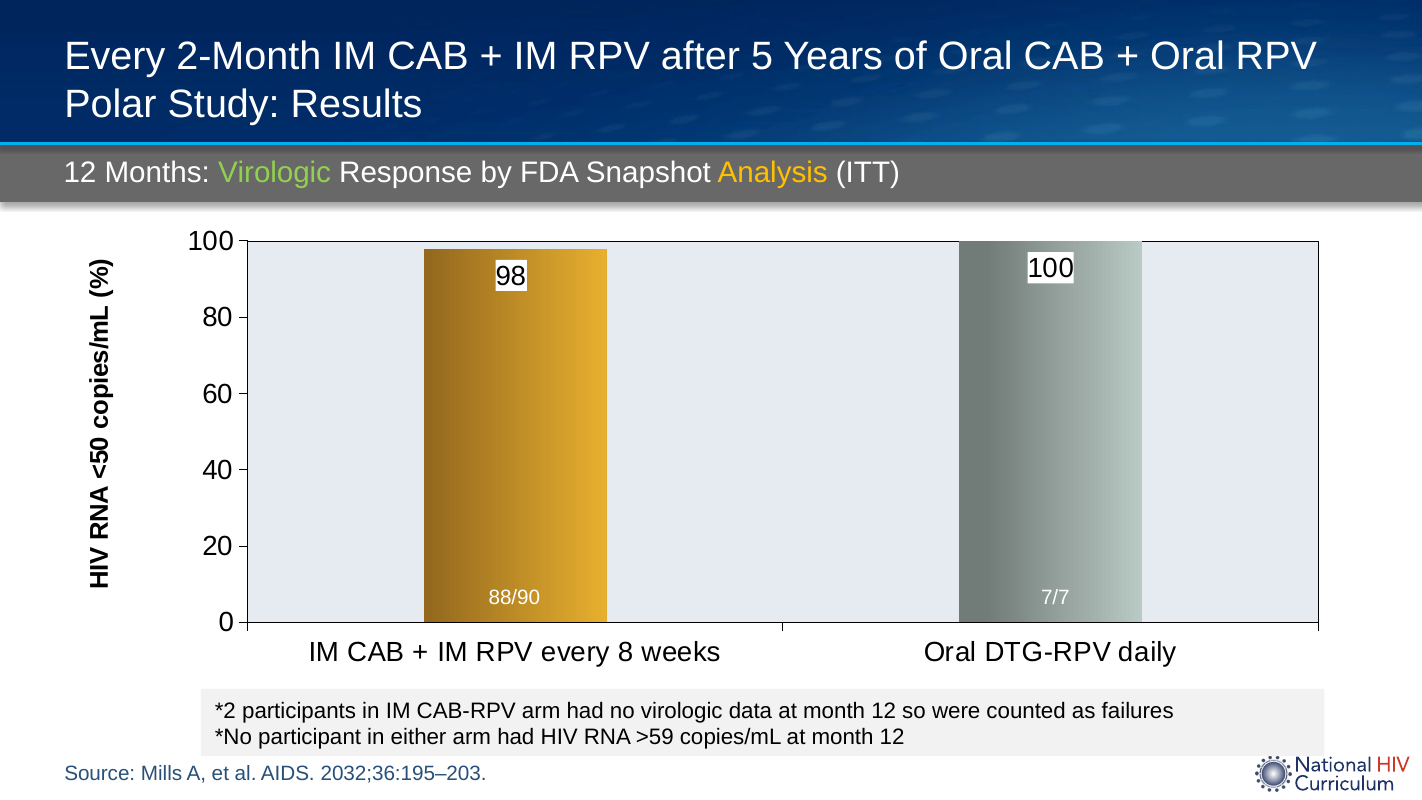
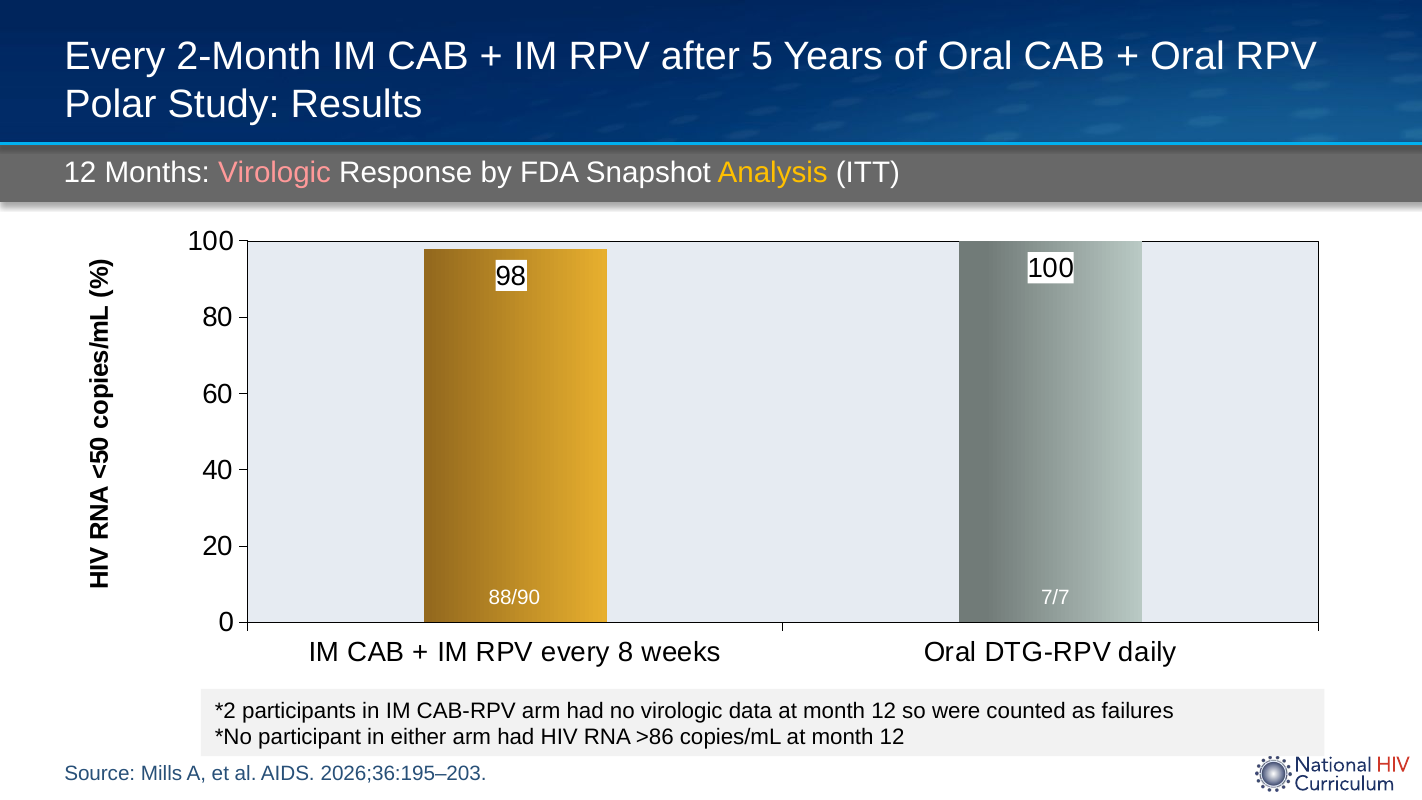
Virologic at (275, 172) colour: light green -> pink
>59: >59 -> >86
2032;36:195–203: 2032;36:195–203 -> 2026;36:195–203
